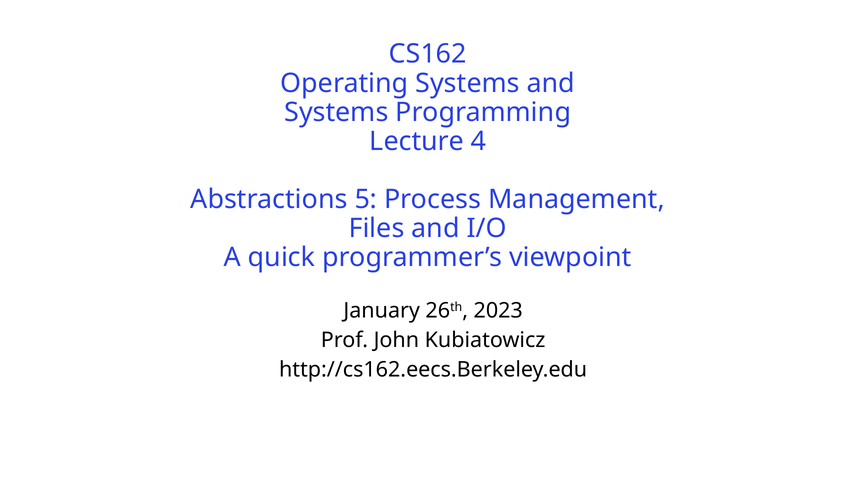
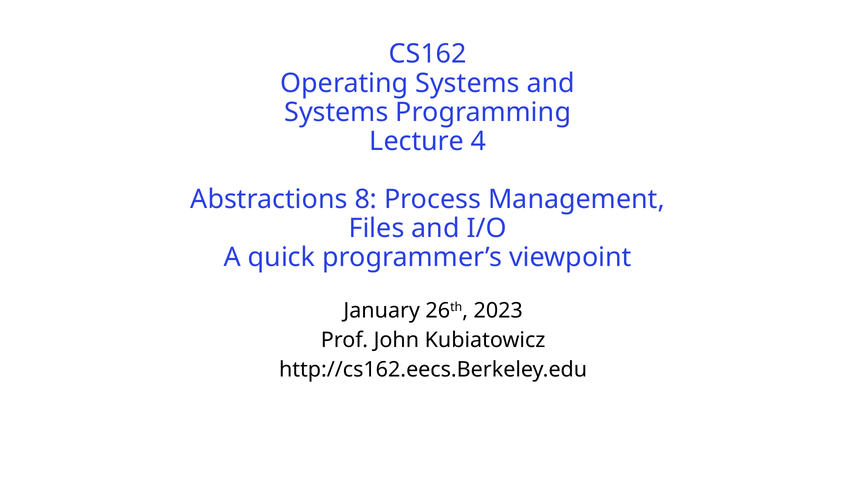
5: 5 -> 8
